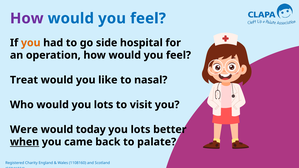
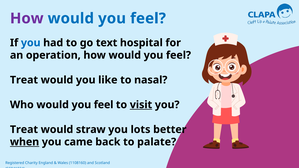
you at (31, 43) colour: orange -> blue
side: side -> text
Who would you lots: lots -> feel
visit underline: none -> present
Were at (24, 130): Were -> Treat
today: today -> straw
